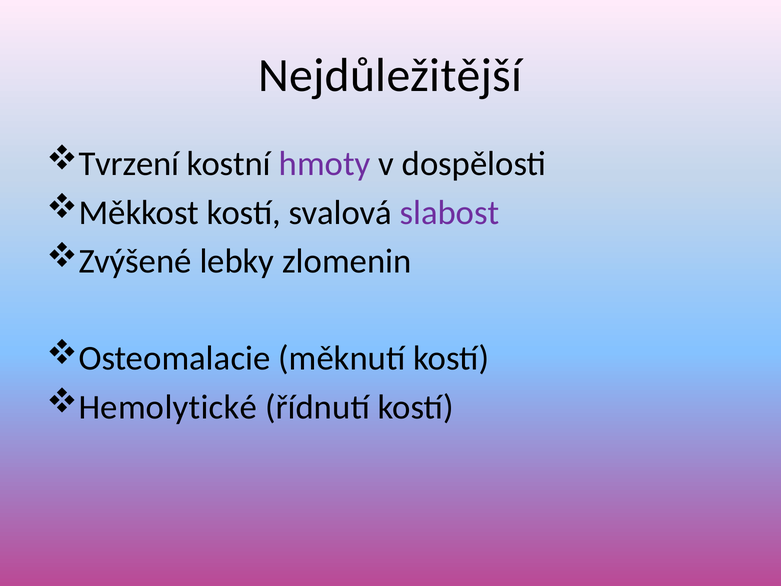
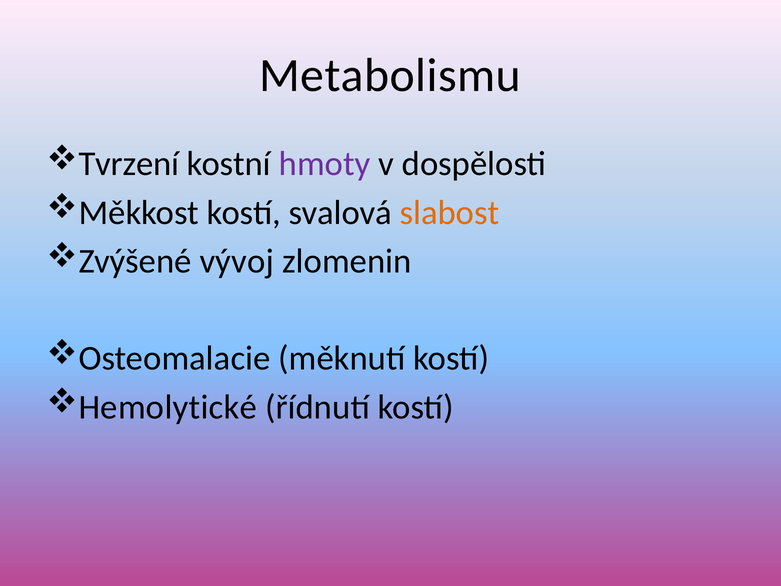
Nejdůležitější: Nejdůležitější -> Metabolismu
slabost colour: purple -> orange
lebky: lebky -> vývoj
